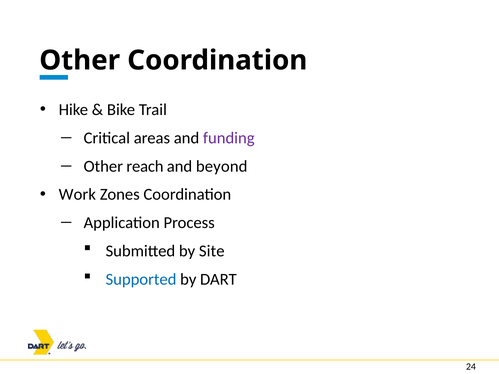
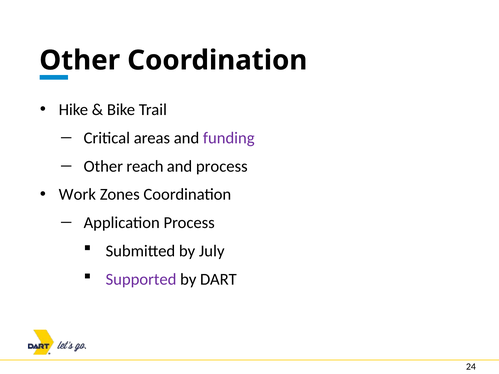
and beyond: beyond -> process
Site: Site -> July
Supported colour: blue -> purple
